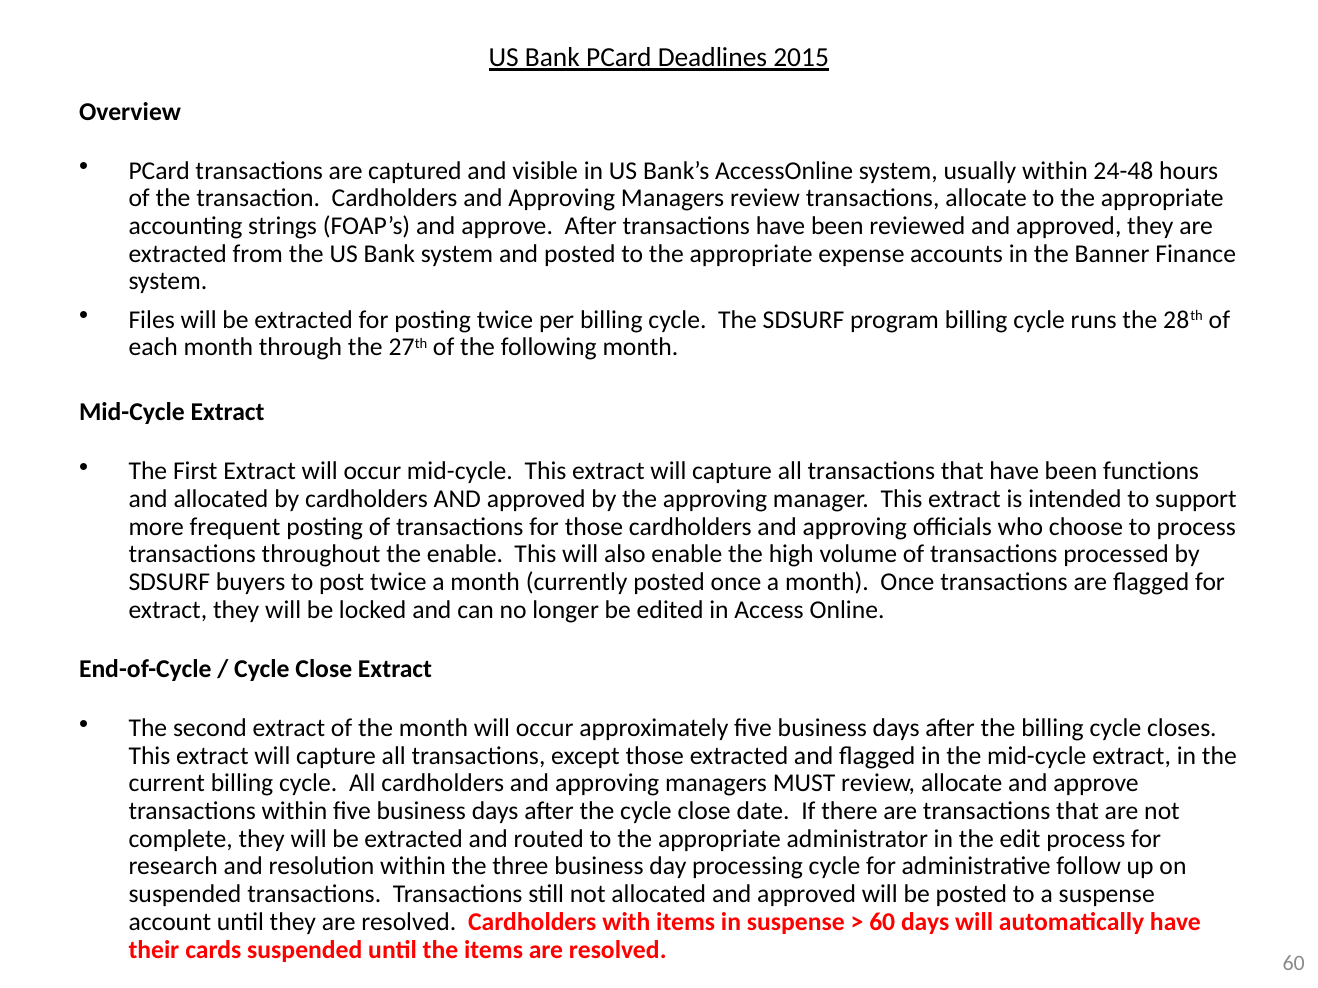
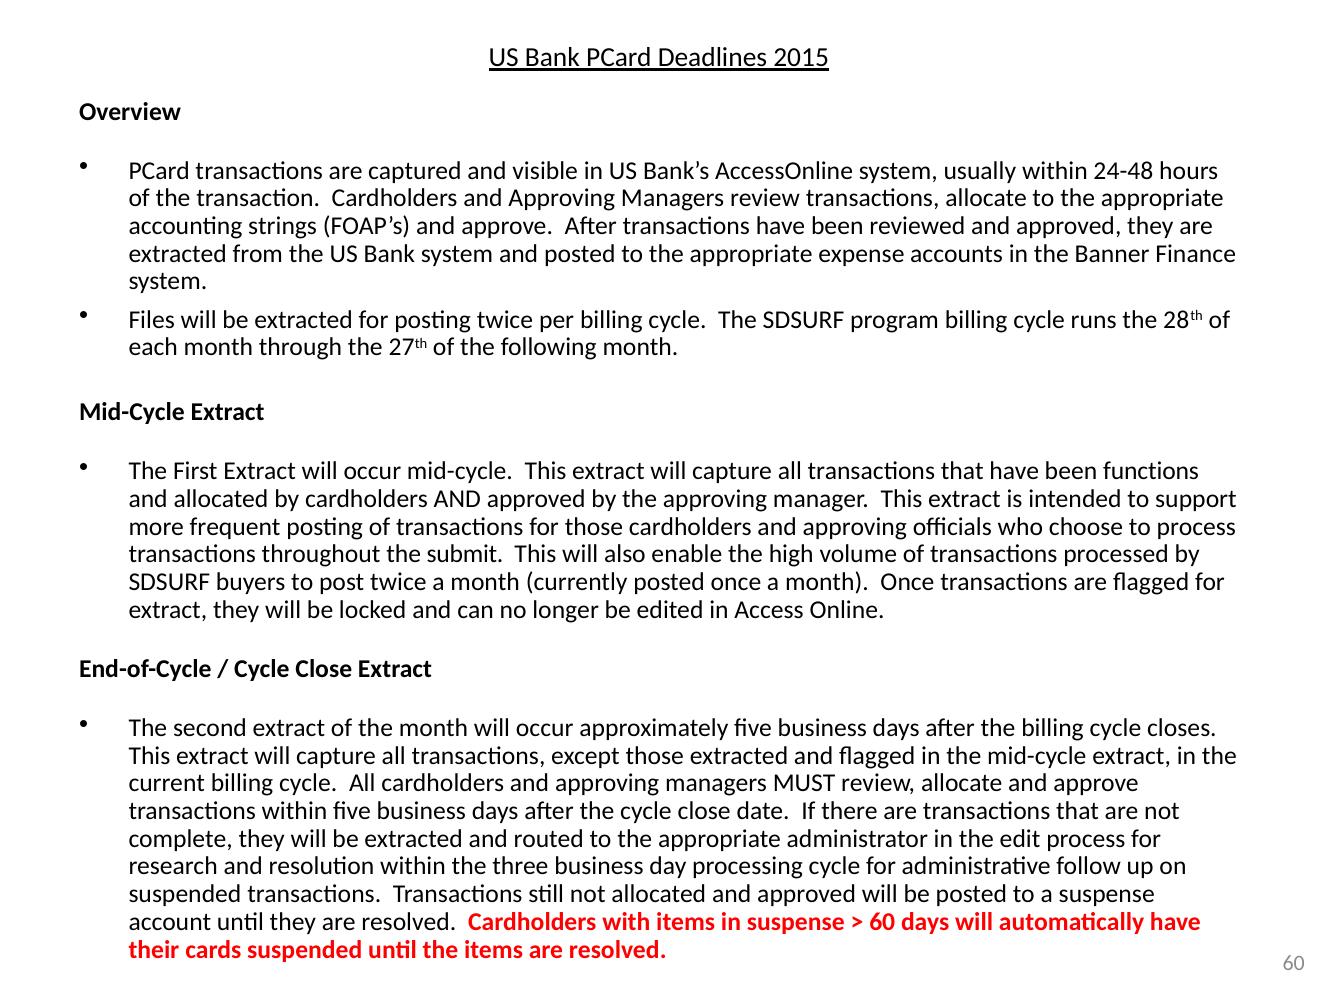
the enable: enable -> submit
